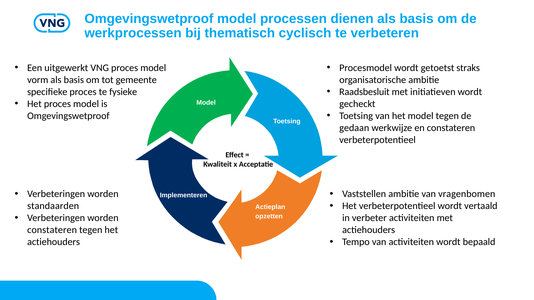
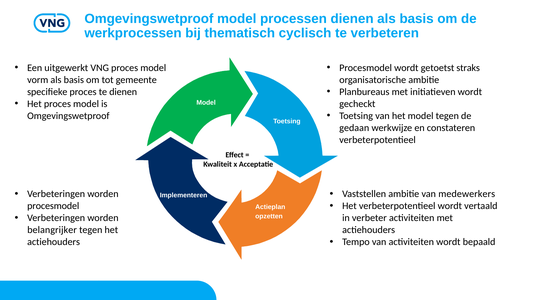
Raadsbesluit: Raadsbesluit -> Planbureaus
te fysieke: fysieke -> dienen
vragenbomen: vragenbomen -> medewerkers
standaarden at (53, 206): standaarden -> procesmodel
constateren at (52, 230): constateren -> belangrijker
